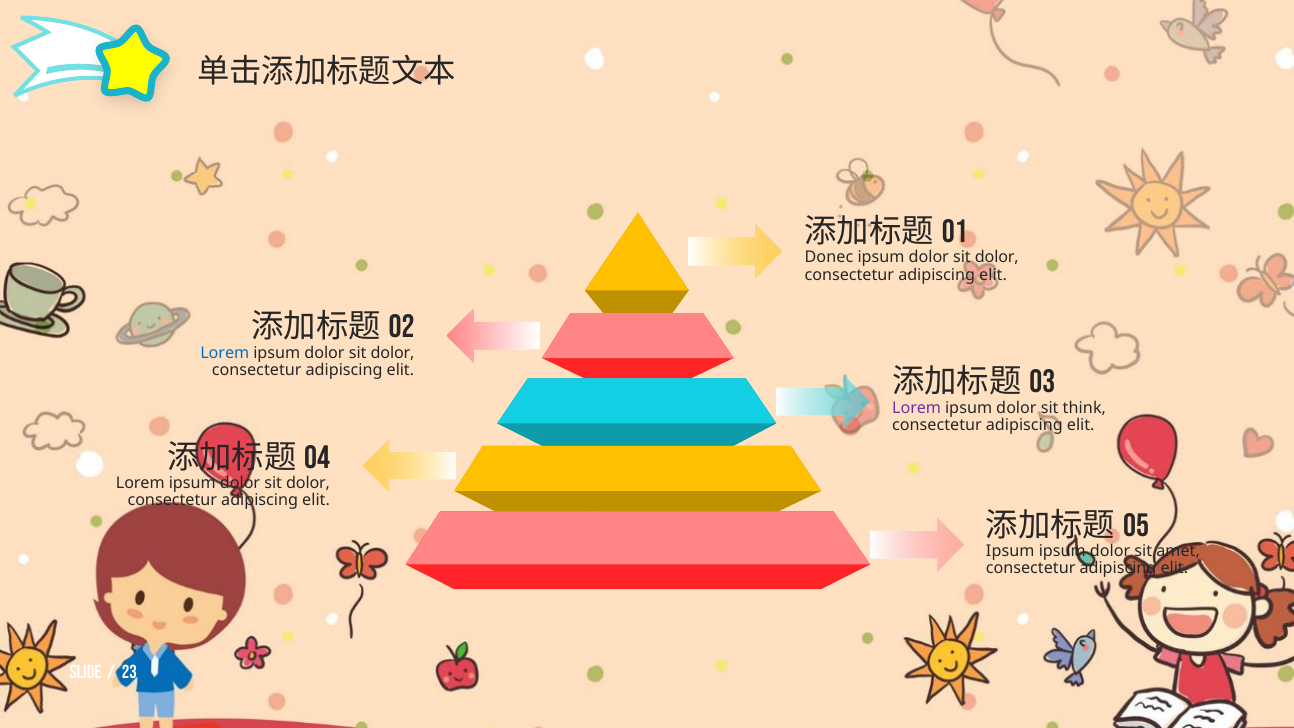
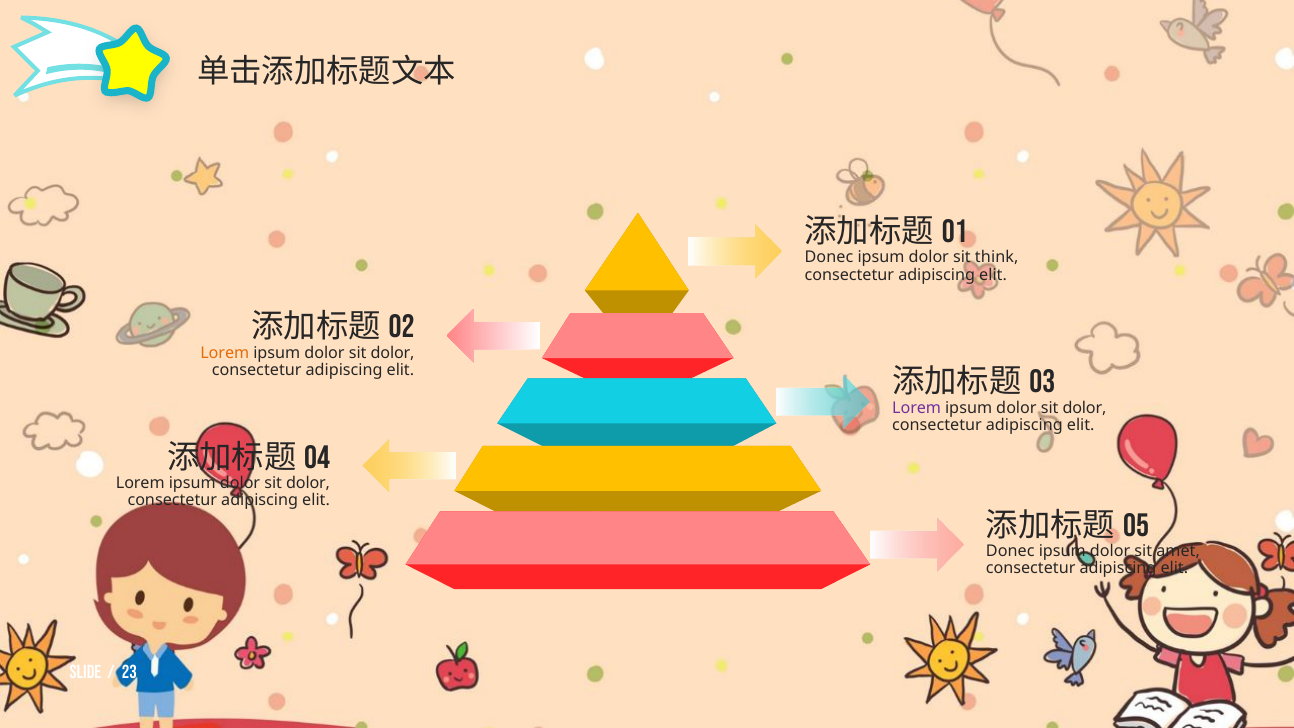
dolor at (997, 258): dolor -> think
Lorem at (225, 353) colour: blue -> orange
think at (1084, 408): think -> dolor
Ipsum at (1010, 551): Ipsum -> Donec
